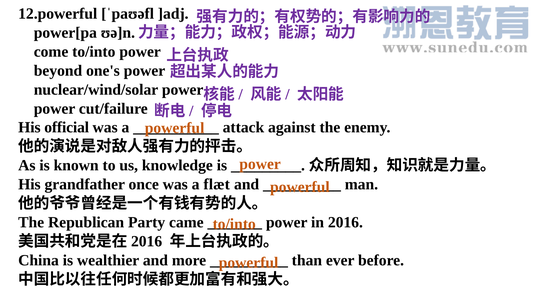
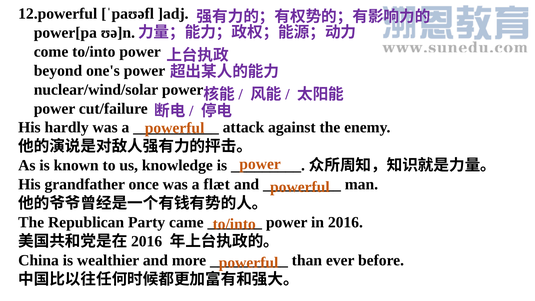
official: official -> hardly
